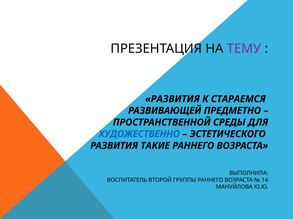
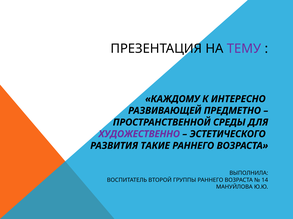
РАЗВИТИЯ at (172, 99): РАЗВИТИЯ -> КАЖДОМУ
СТАРАЕМСЯ: СТАРАЕМСЯ -> ИНТЕРЕСНО
ХУДОЖЕСТВЕННО colour: blue -> purple
